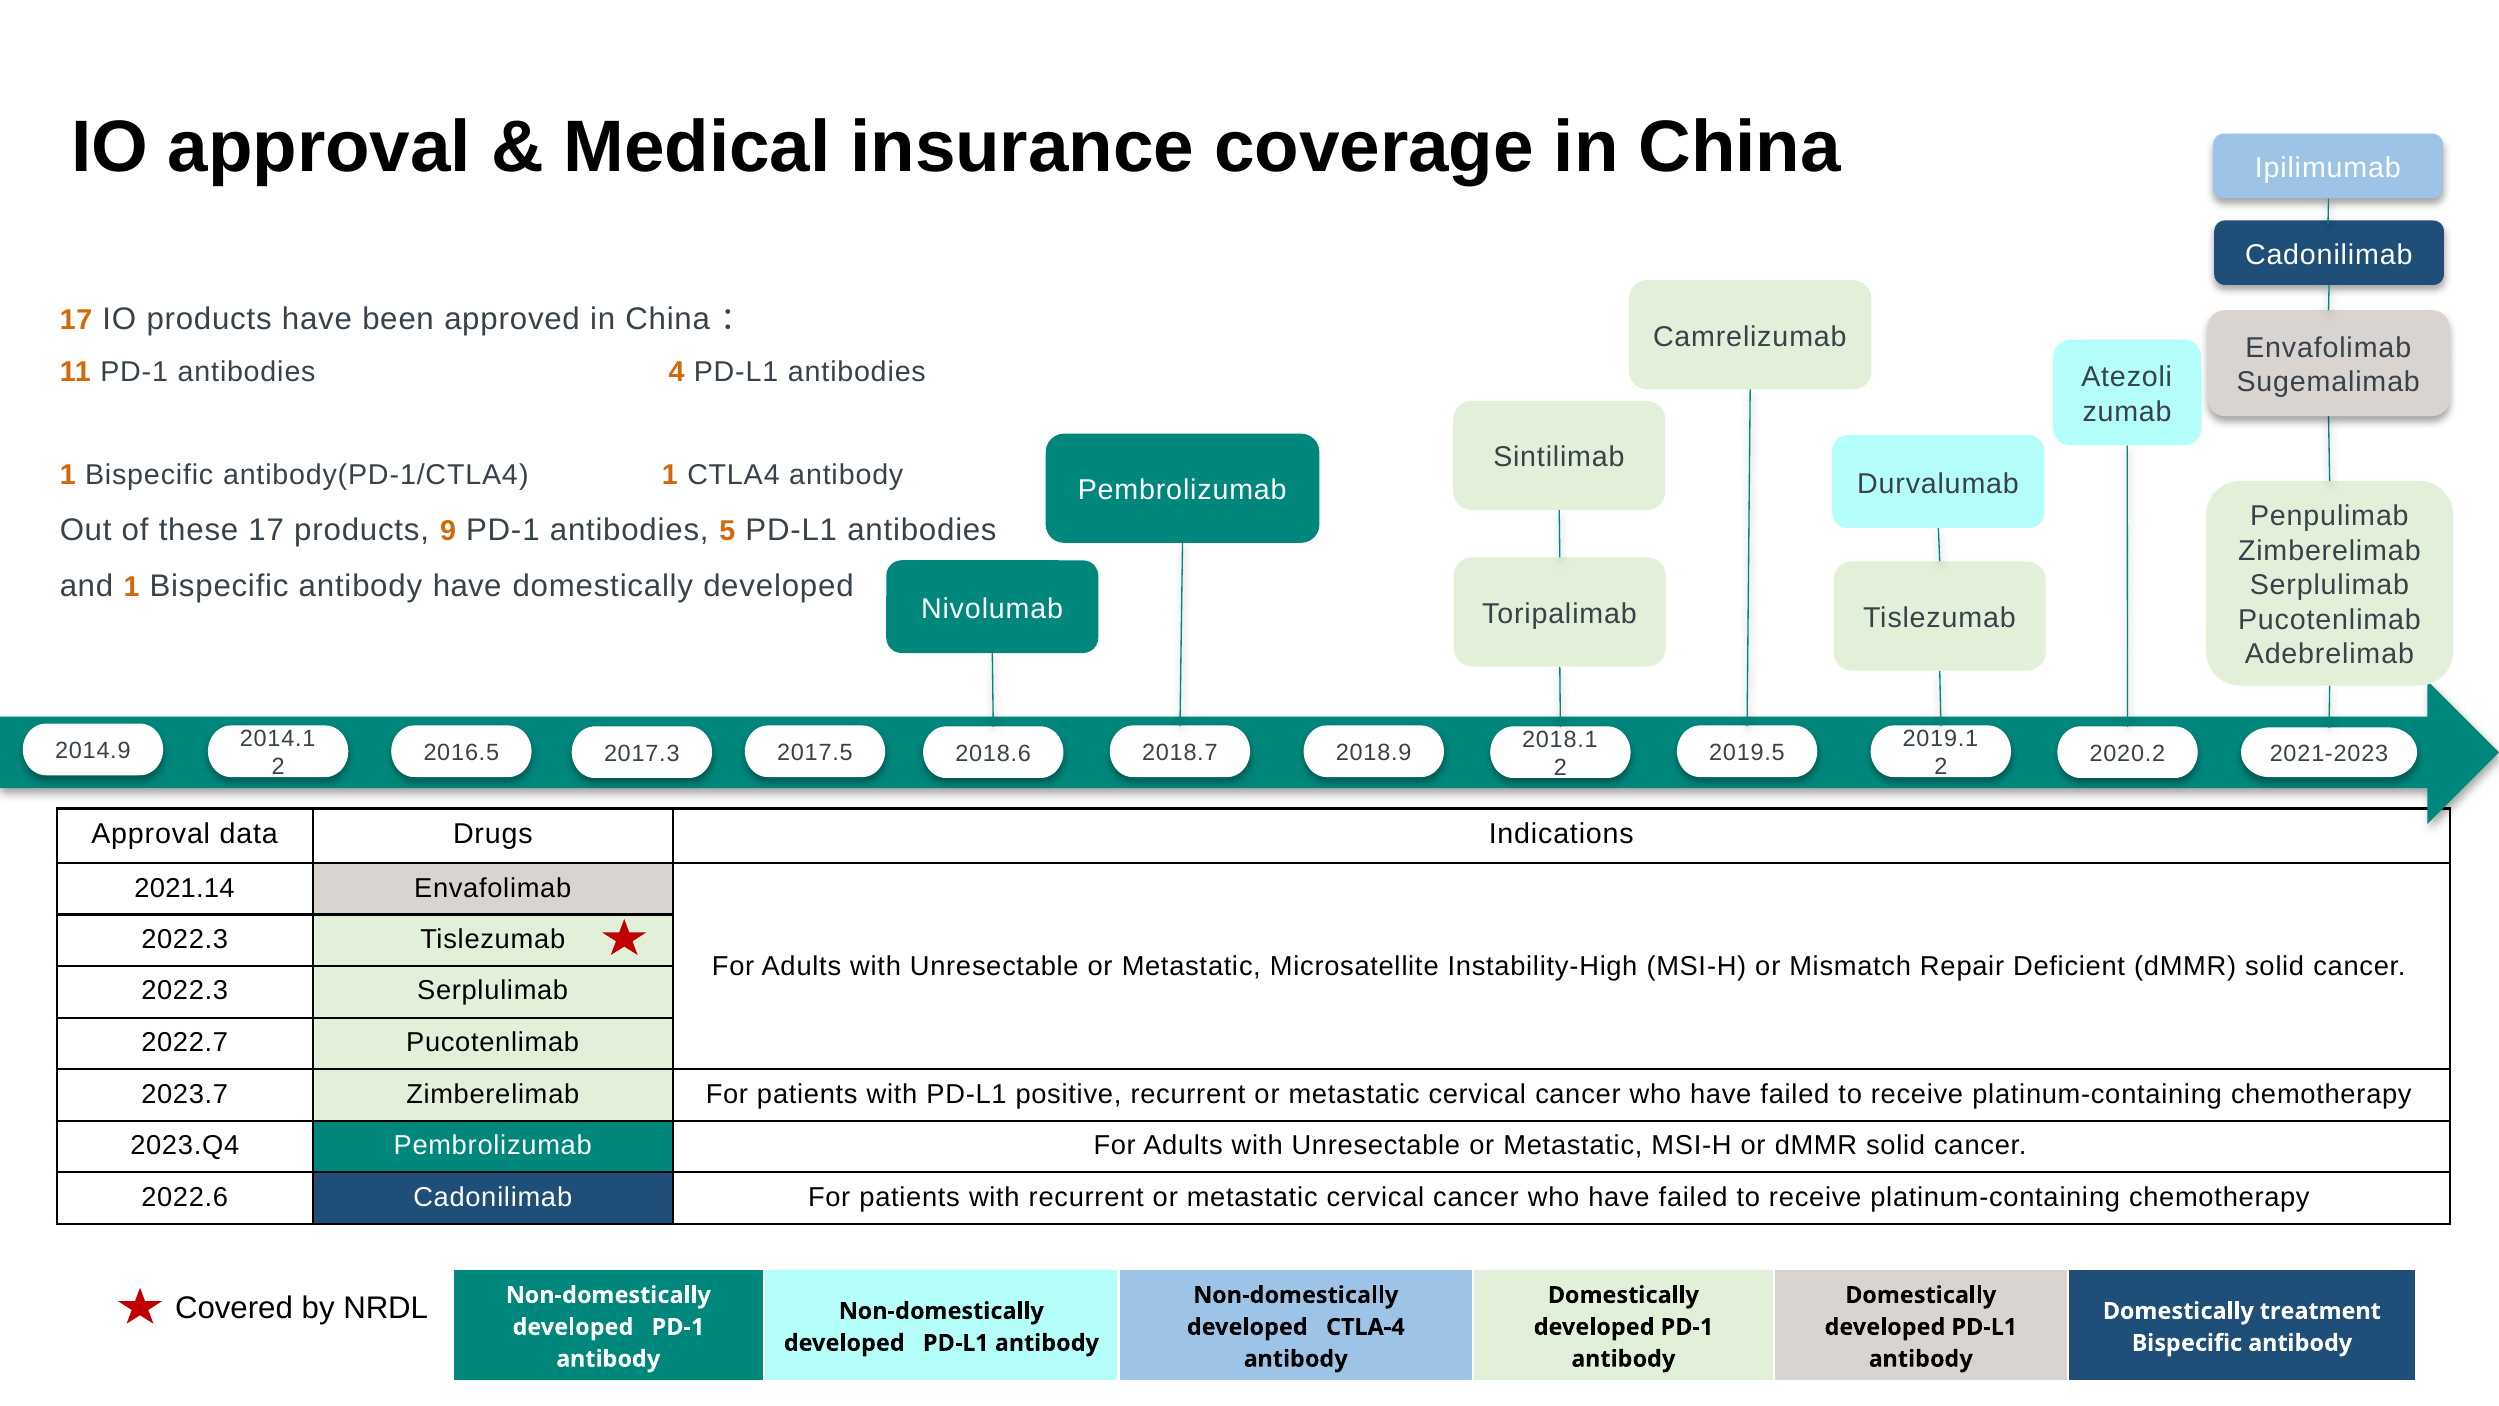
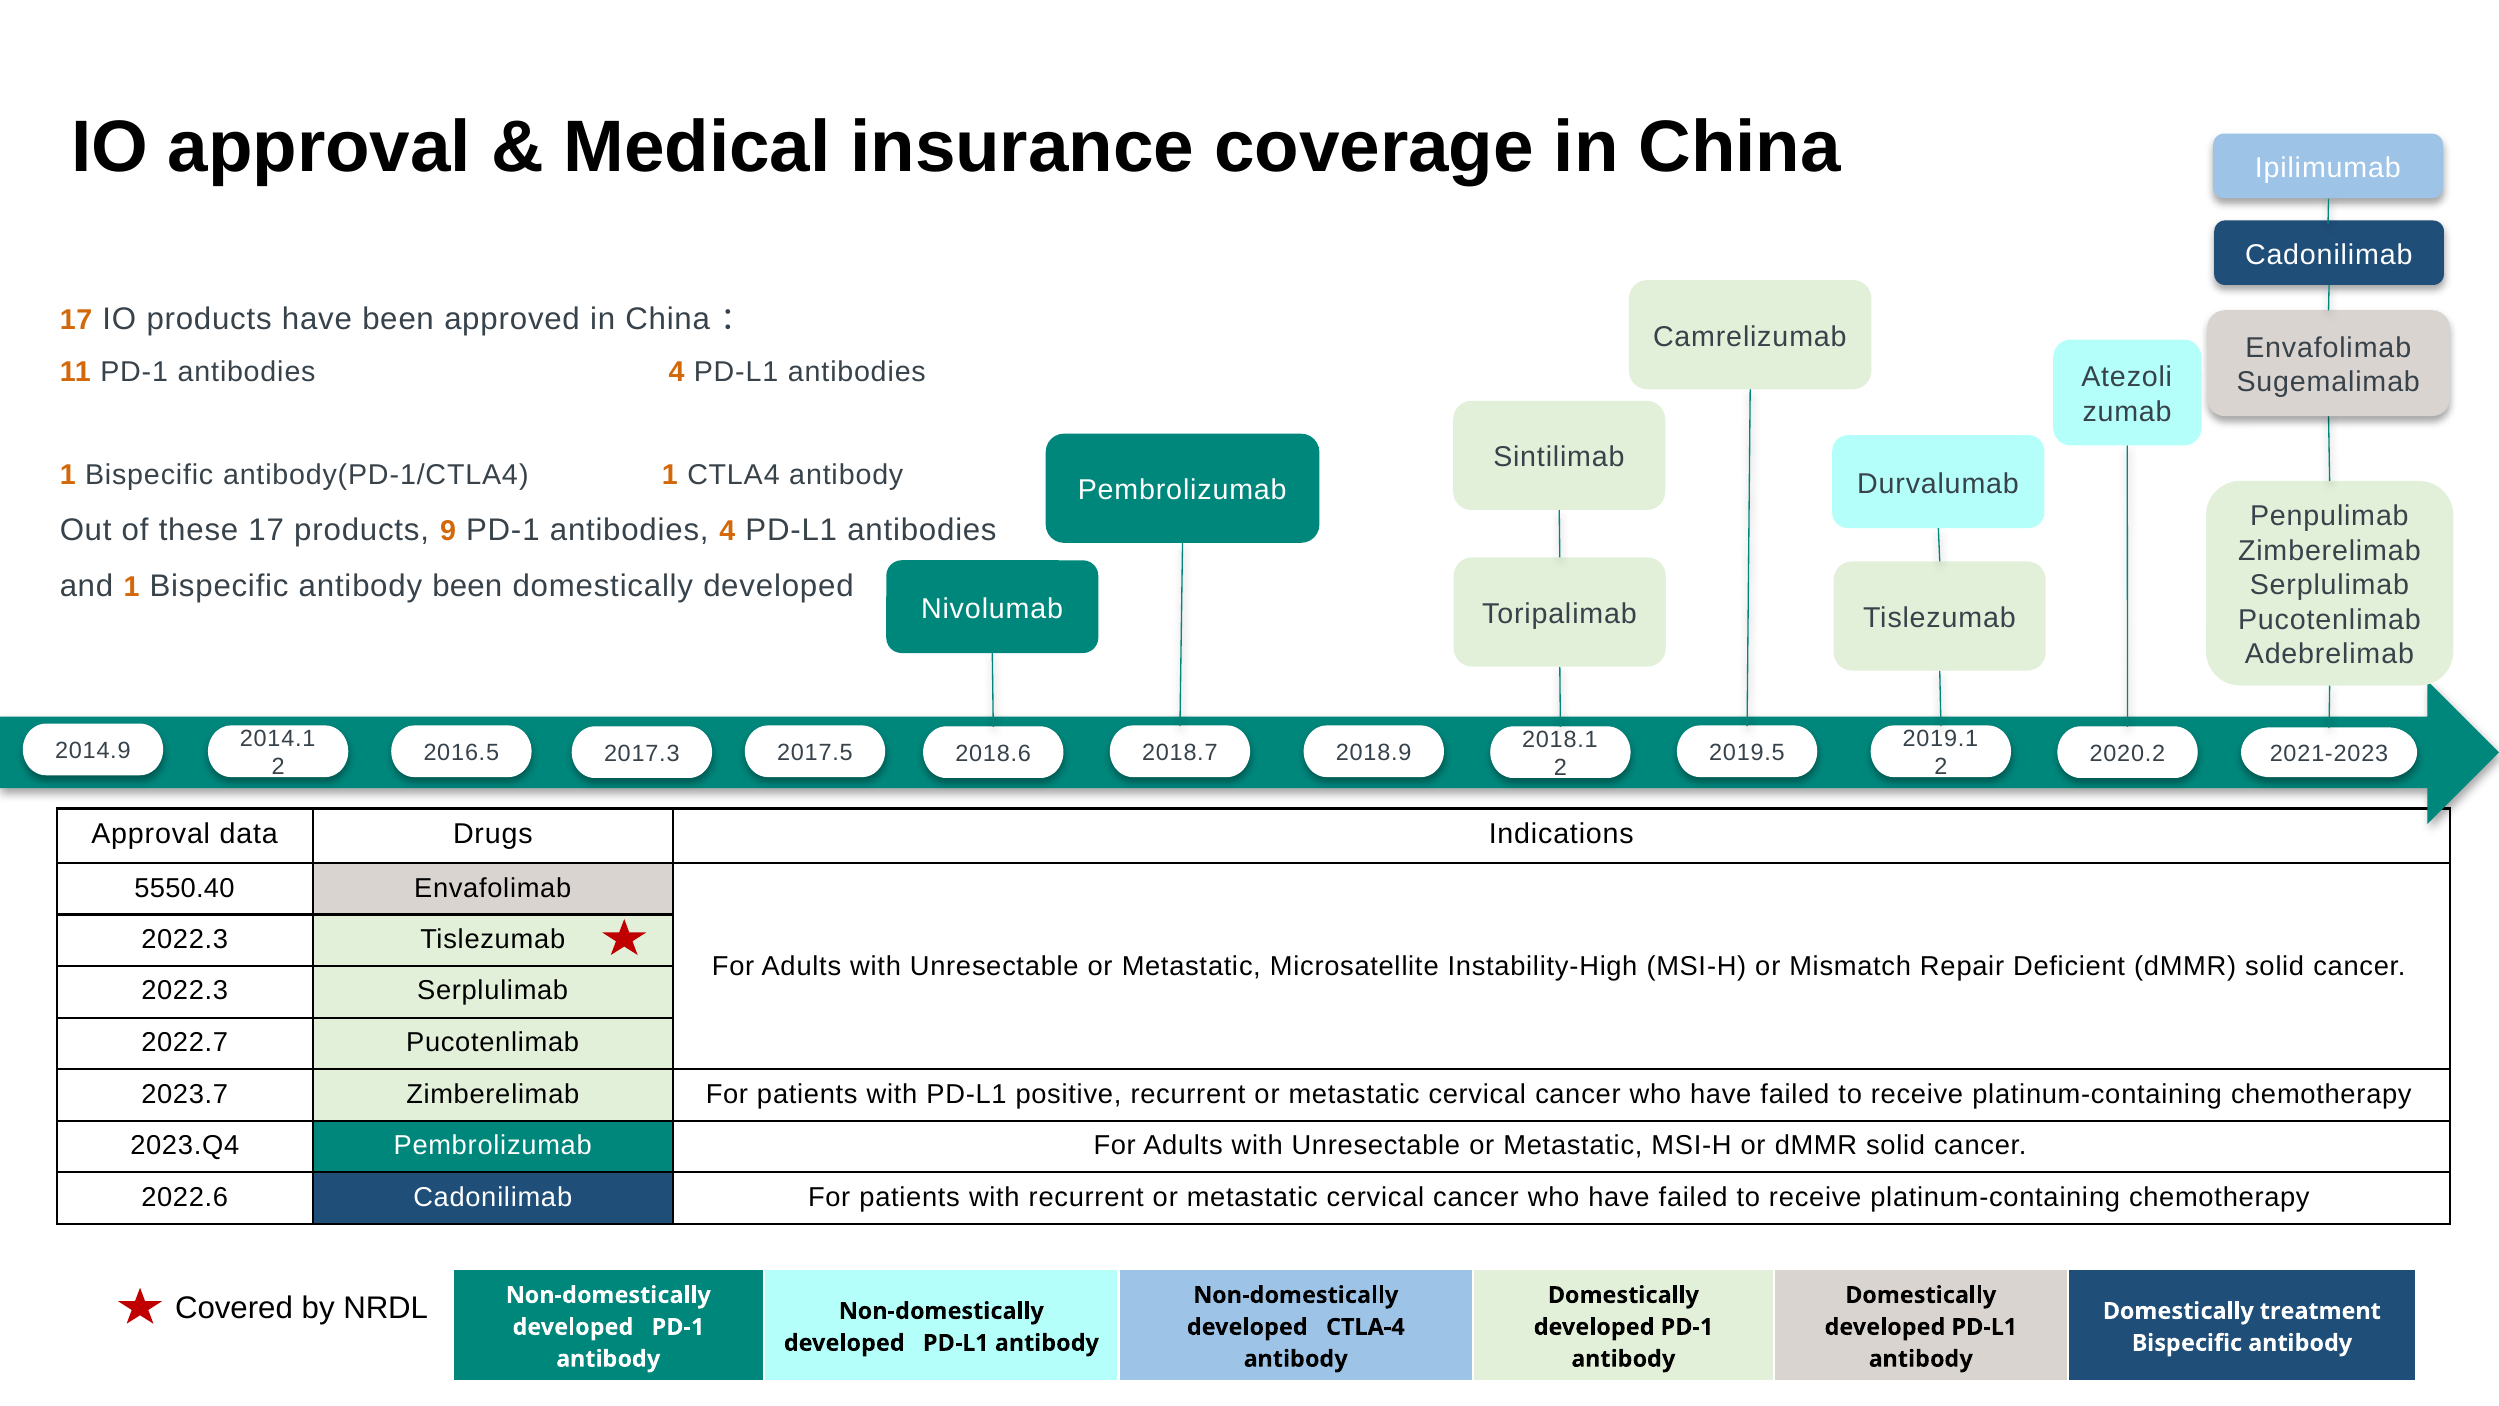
9 PD-1 antibodies 5: 5 -> 4
antibody have: have -> been
2021.14: 2021.14 -> 5550.40
